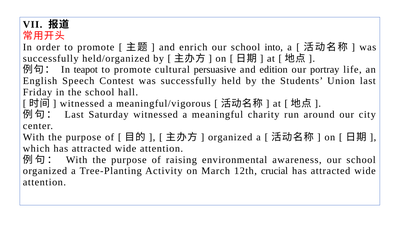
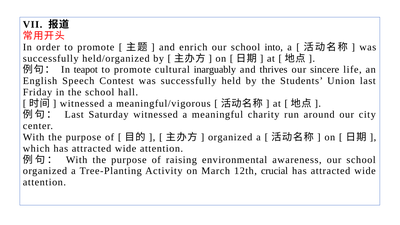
persuasive: persuasive -> inarguably
edition: edition -> thrives
portray: portray -> sincere
